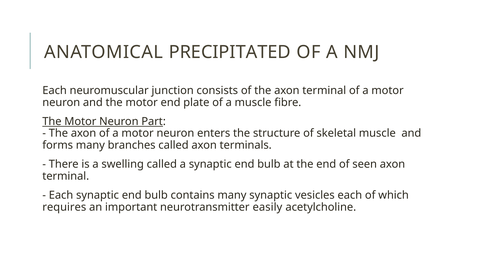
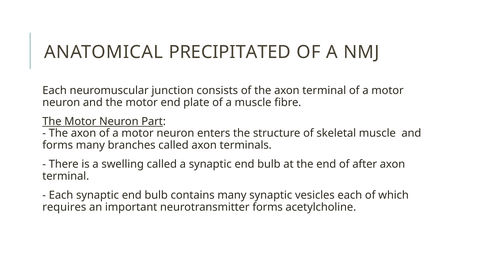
seen: seen -> after
neurotransmitter easily: easily -> forms
